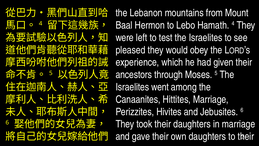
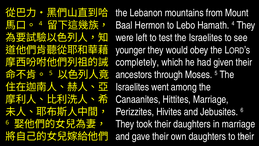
pleased: pleased -> younger
experience: experience -> completely
